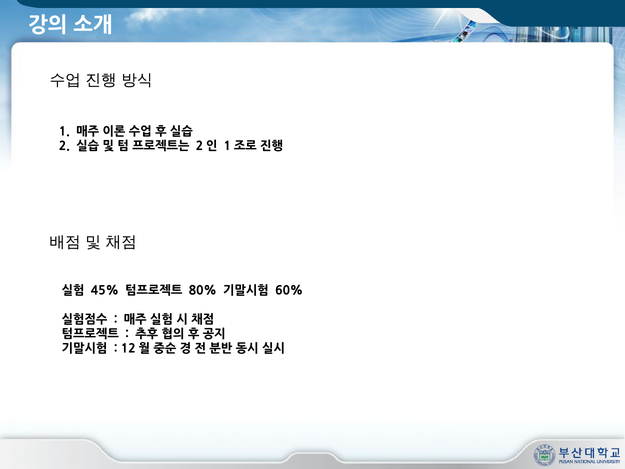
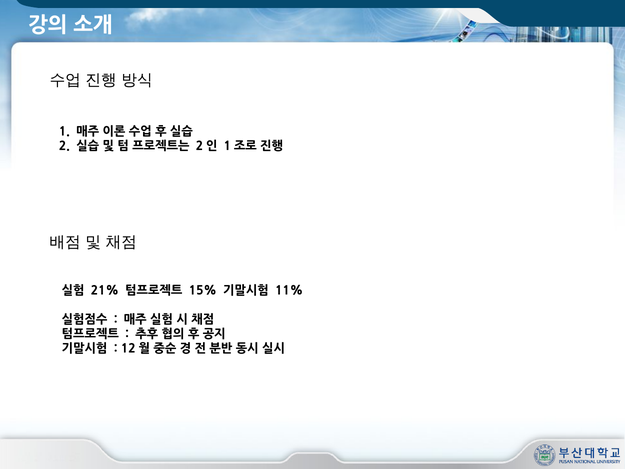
45%: 45% -> 21%
80%: 80% -> 15%
60%: 60% -> 11%
